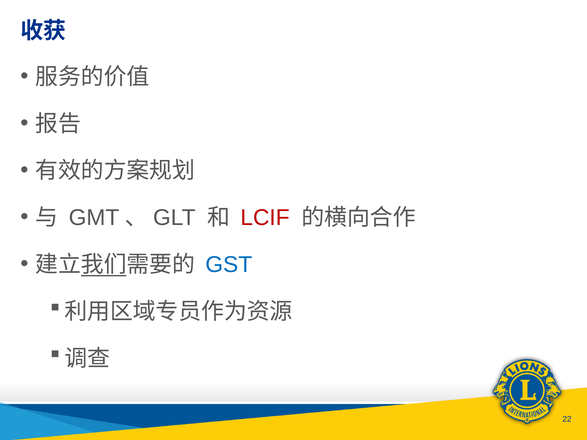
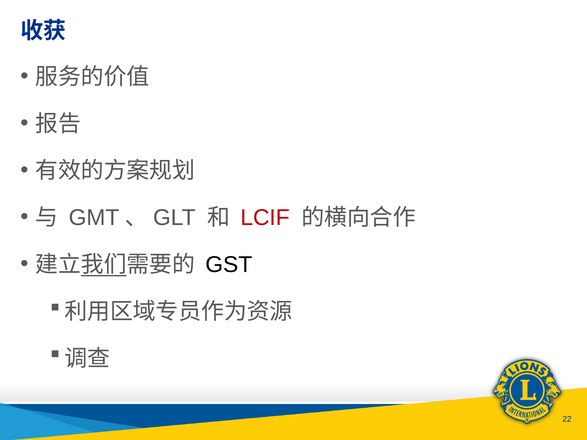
GST colour: blue -> black
